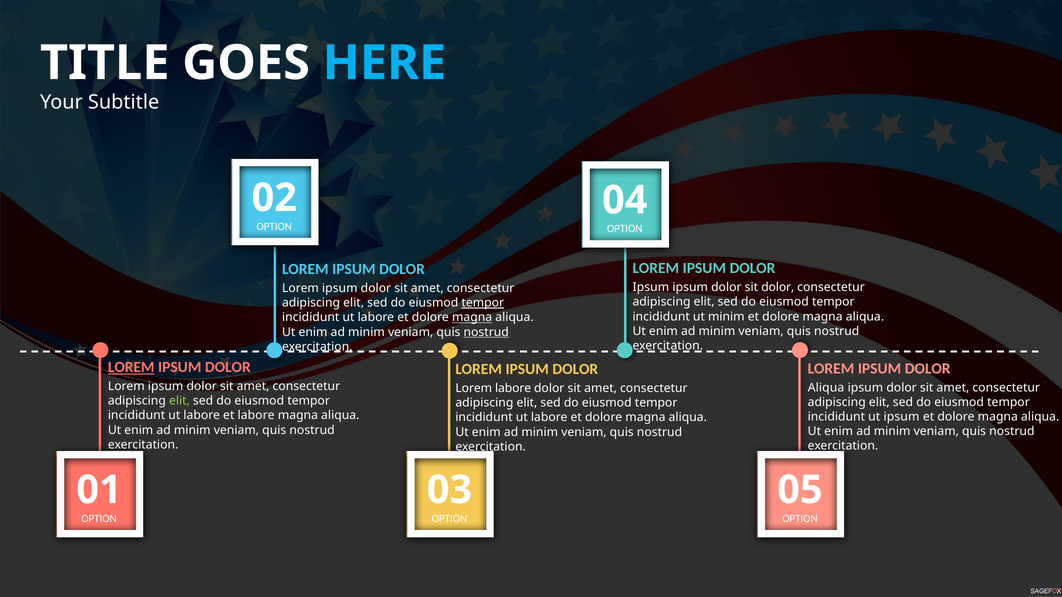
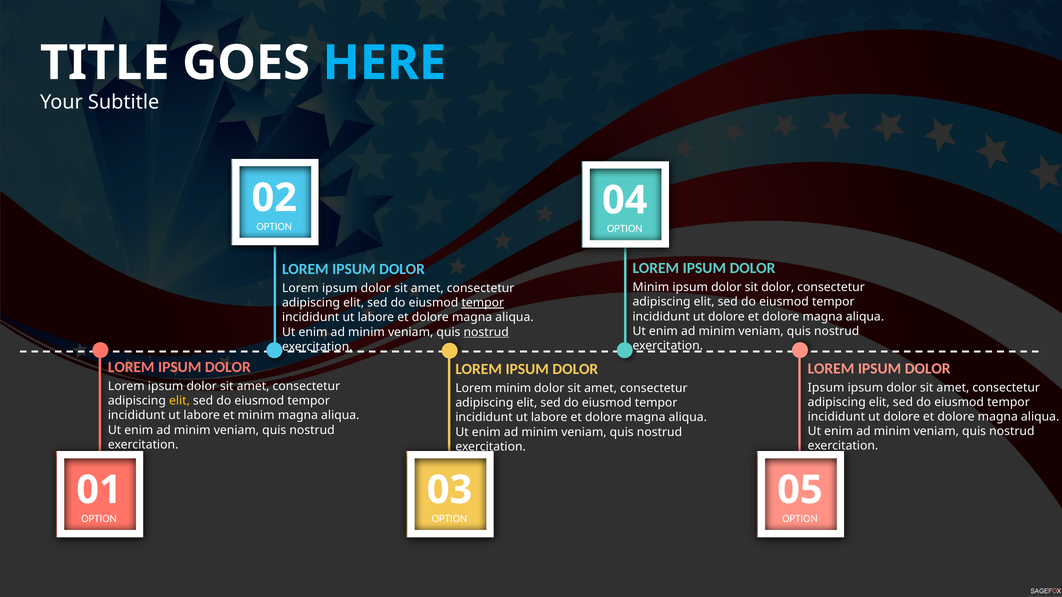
Ipsum at (651, 287): Ipsum -> Minim
minim at (726, 317): minim -> dolore
magna at (472, 318) underline: present -> none
LOREM at (131, 367) underline: present -> none
Aliqua at (826, 388): Aliqua -> Ipsum
Lorem labore: labore -> minim
elit at (179, 401) colour: light green -> yellow
et labore: labore -> minim
ipsum at (901, 417): ipsum -> dolore
